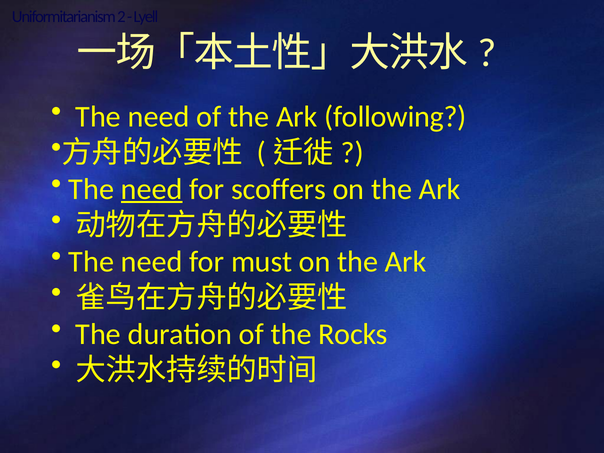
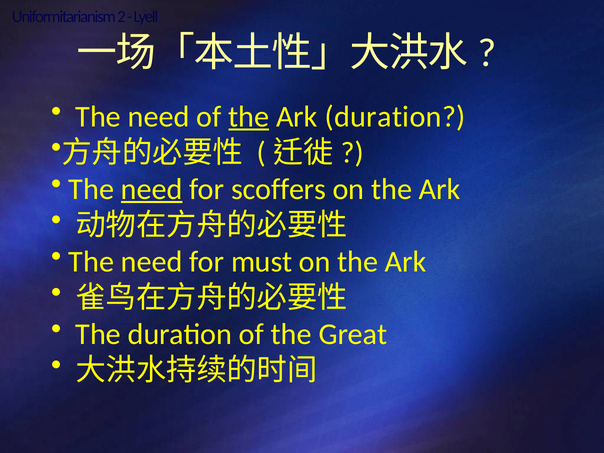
the at (249, 117) underline: none -> present
Ark following: following -> duration
Rocks: Rocks -> Great
